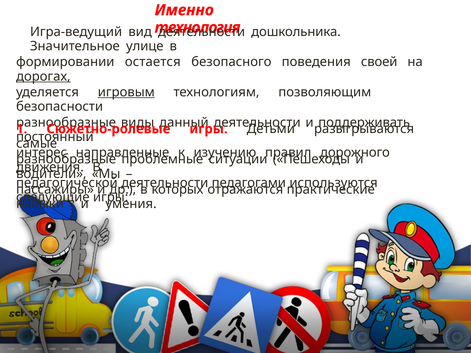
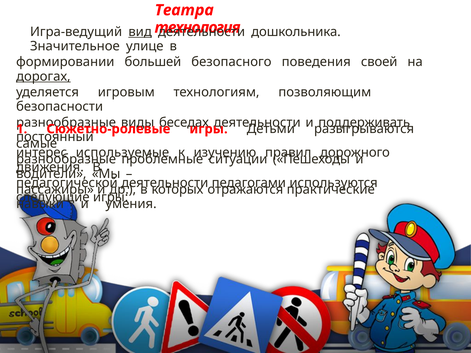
Именно: Именно -> Театра
вид underline: none -> present
остается: остается -> большей
игровым underline: present -> none
данный: данный -> беседах
направленные: направленные -> используемые
